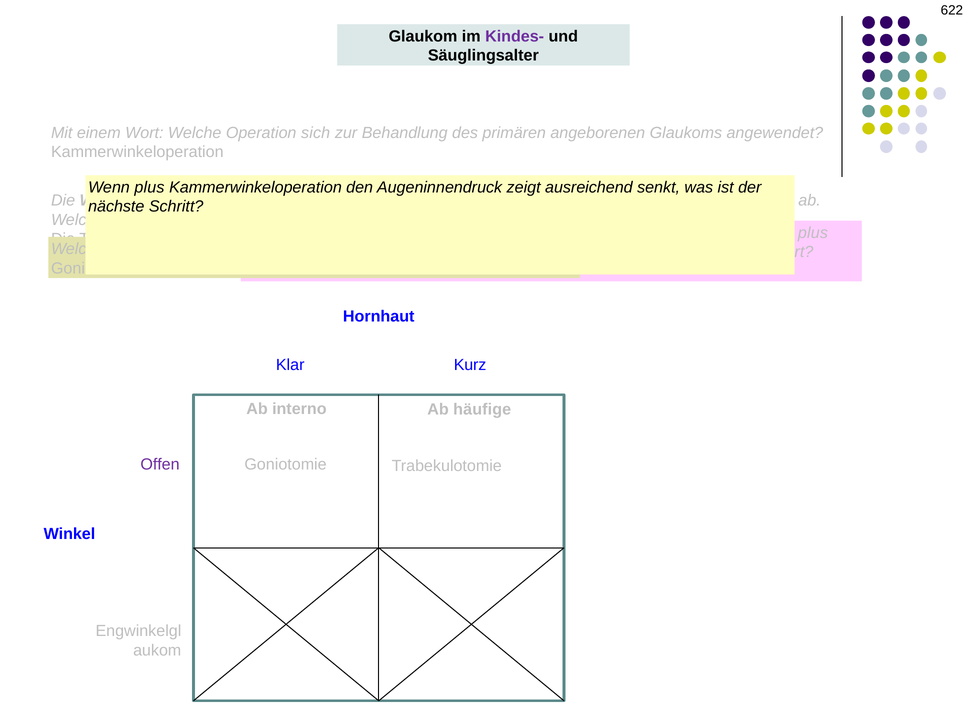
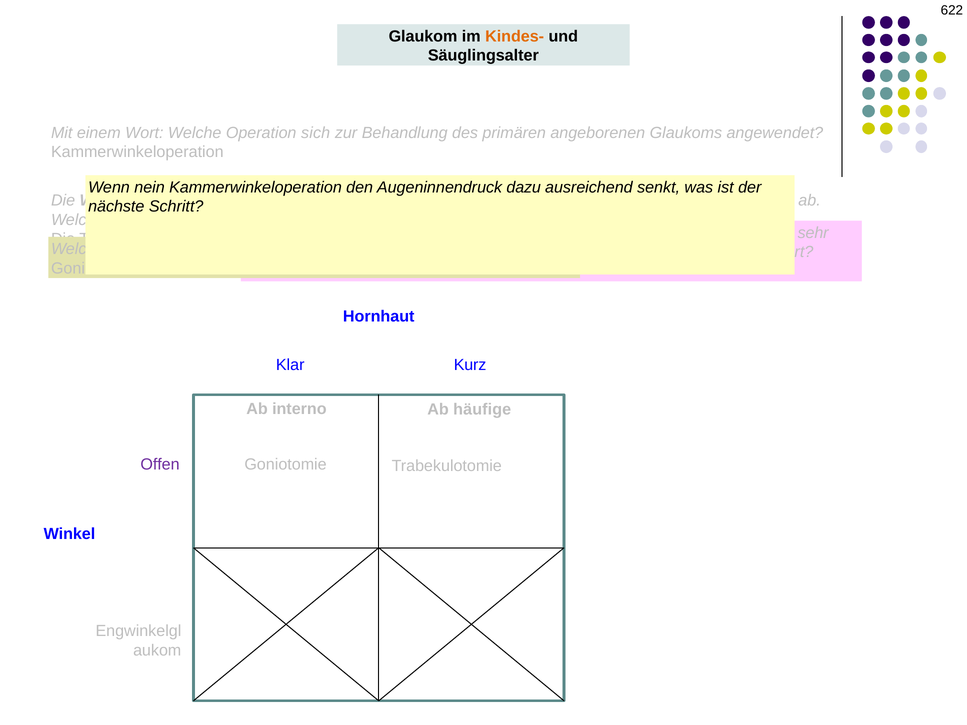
Kindes- colour: purple -> orange
Wenn plus: plus -> nein
zeigt: zeigt -> dazu
plus at (813, 233): plus -> sehr
